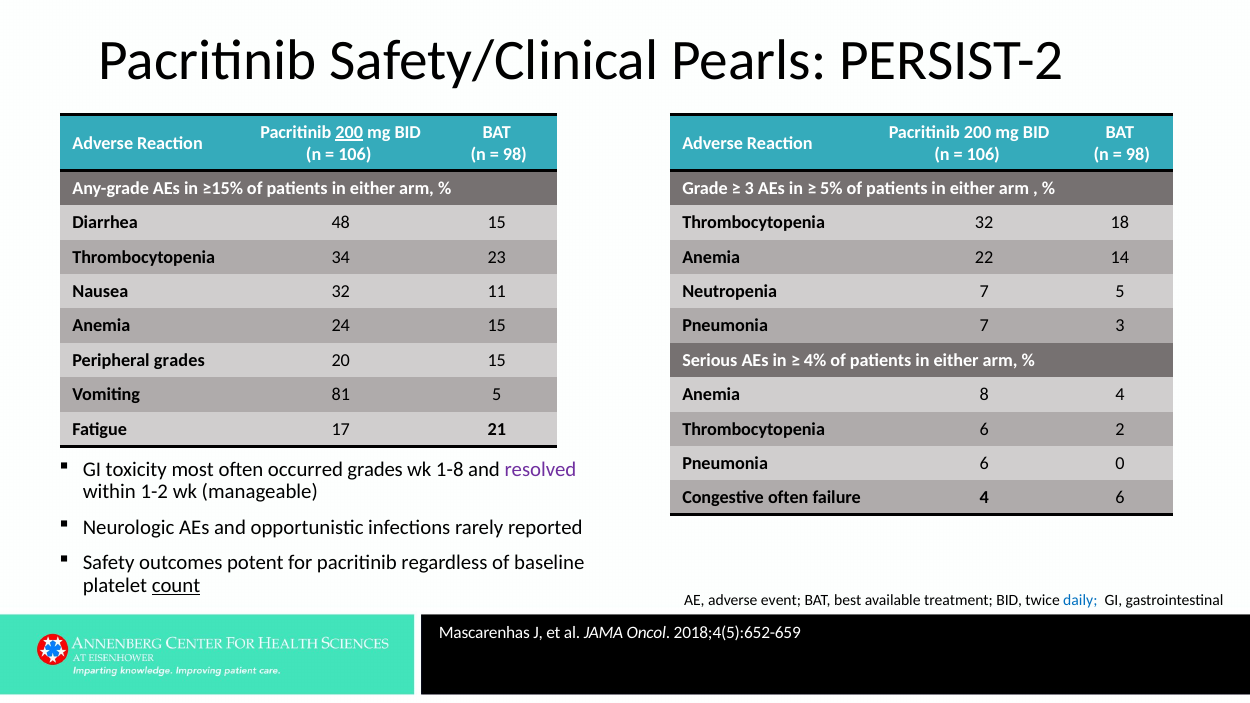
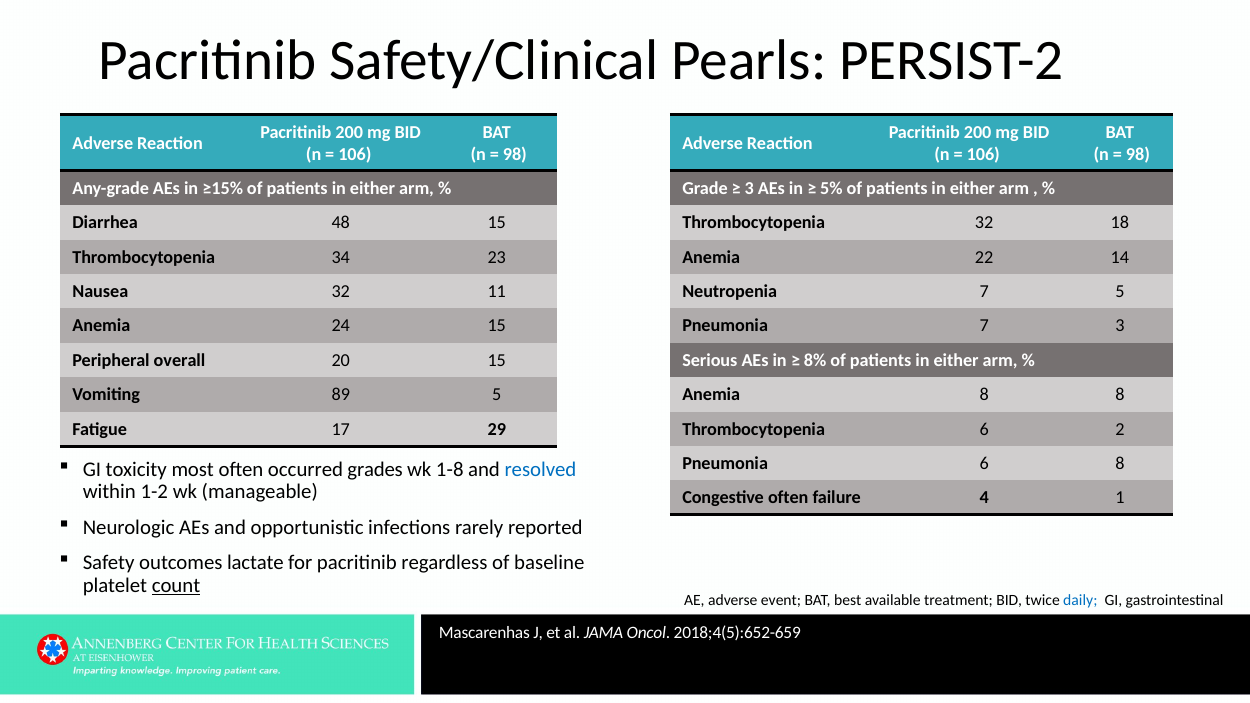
200 at (349, 132) underline: present -> none
Peripheral grades: grades -> overall
4%: 4% -> 8%
81: 81 -> 89
8 4: 4 -> 8
21: 21 -> 29
6 0: 0 -> 8
resolved colour: purple -> blue
4 6: 6 -> 1
potent: potent -> lactate
